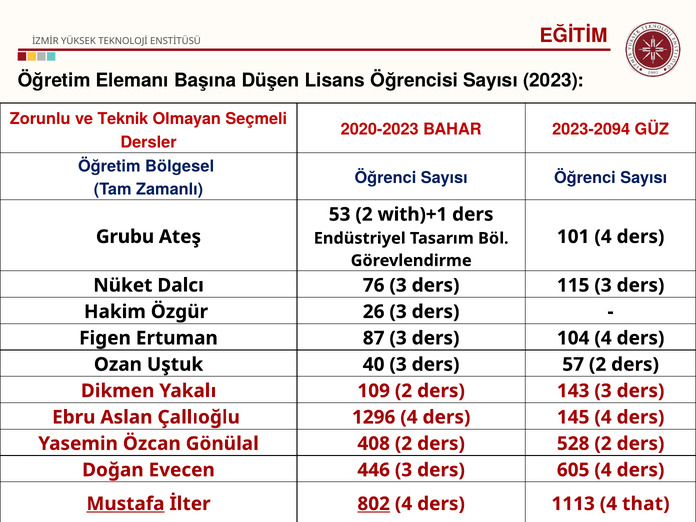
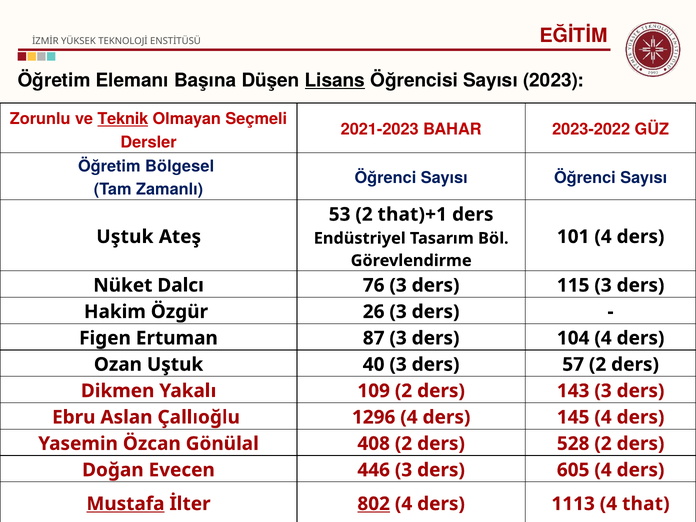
Lisans underline: none -> present
Teknik underline: none -> present
2020-2023: 2020-2023 -> 2021-2023
2023-2094: 2023-2094 -> 2023-2022
with)+1: with)+1 -> that)+1
Grubu at (125, 237): Grubu -> Uştuk
